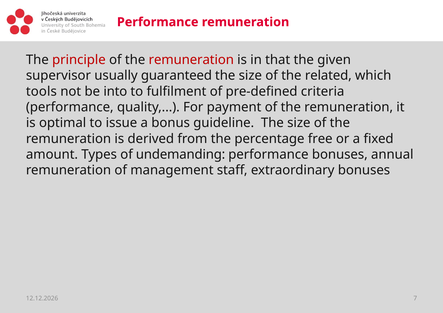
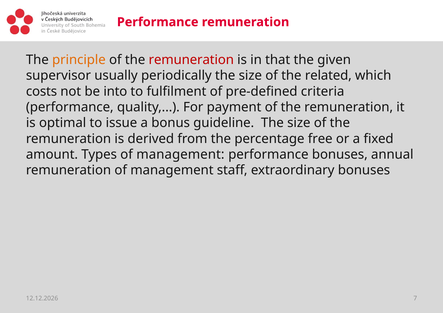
principle colour: red -> orange
guaranteed: guaranteed -> periodically
tools: tools -> costs
Types of undemanding: undemanding -> management
